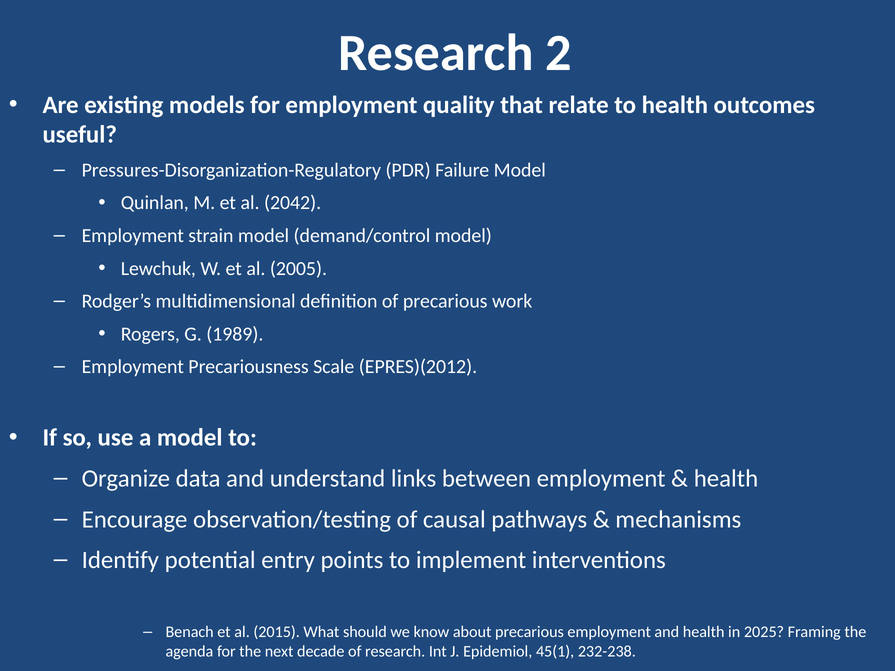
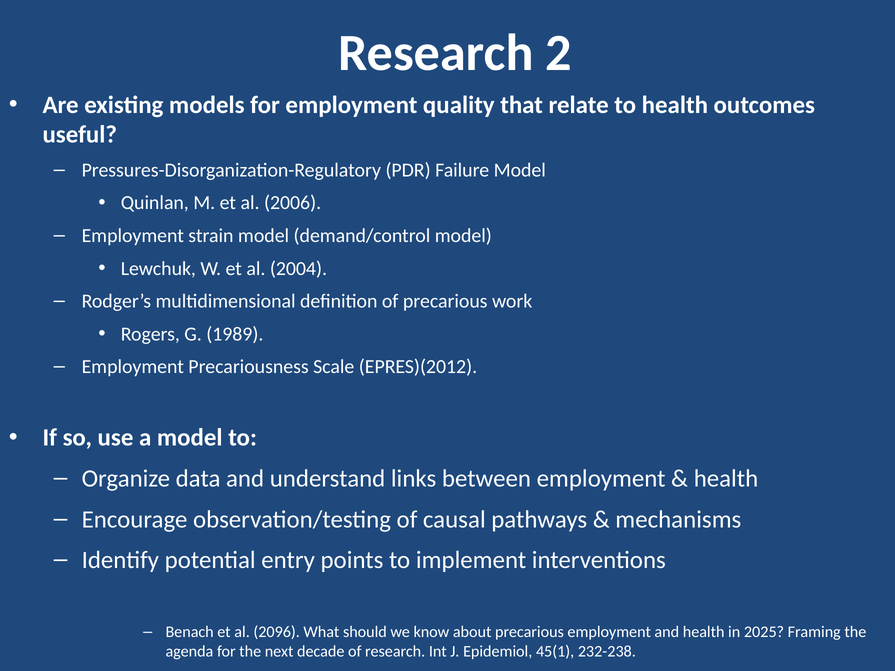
2042: 2042 -> 2006
2005: 2005 -> 2004
2015: 2015 -> 2096
